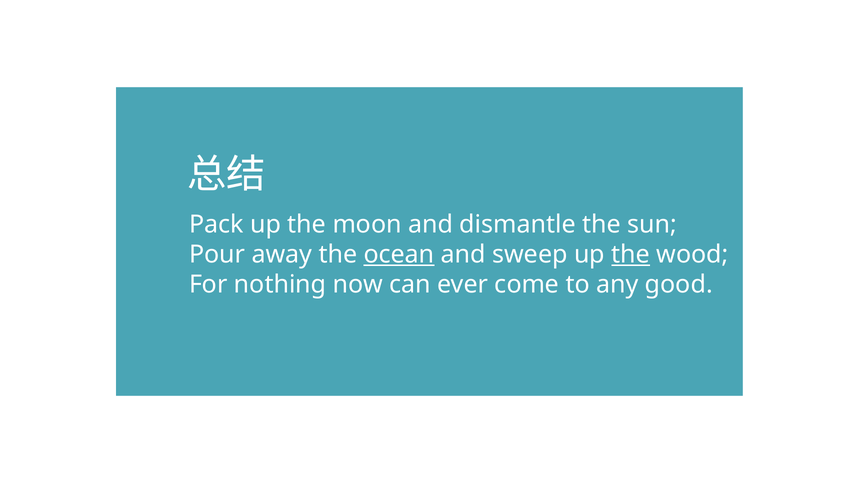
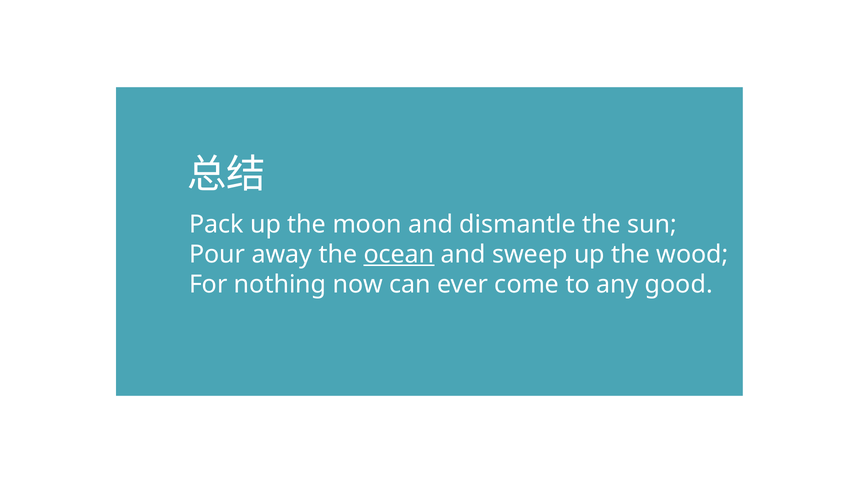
the at (631, 255) underline: present -> none
